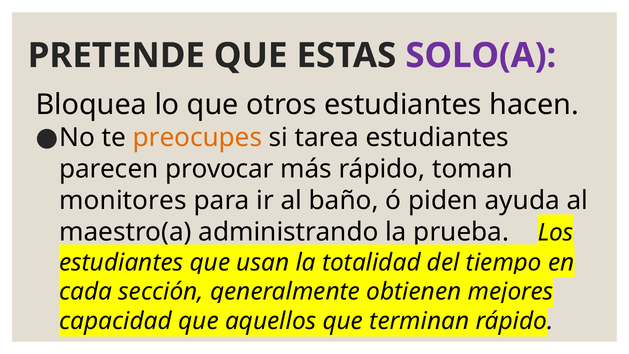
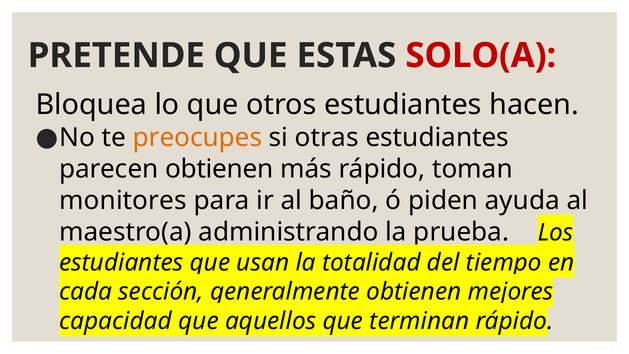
SOLO(A colour: purple -> red
tarea: tarea -> otras
parecen provocar: provocar -> obtienen
